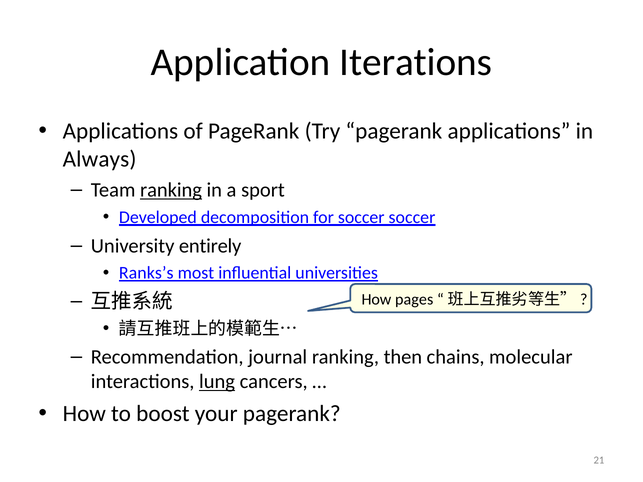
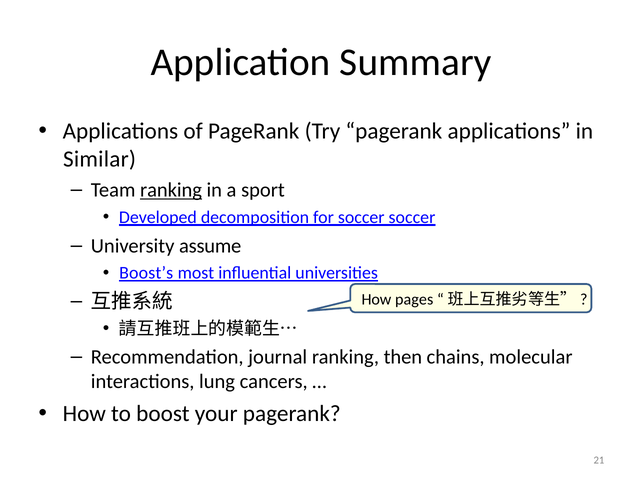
Iterations: Iterations -> Summary
Always: Always -> Similar
entirely: entirely -> assume
Ranks’s: Ranks’s -> Boost’s
lung underline: present -> none
